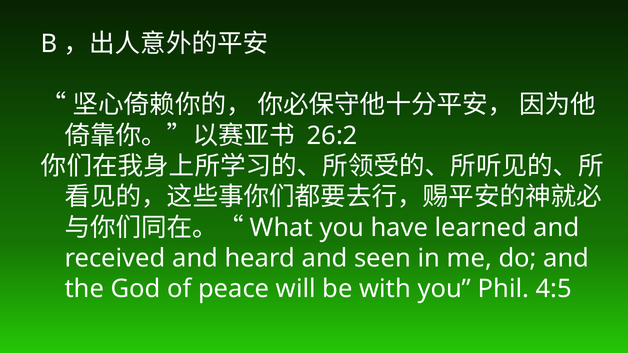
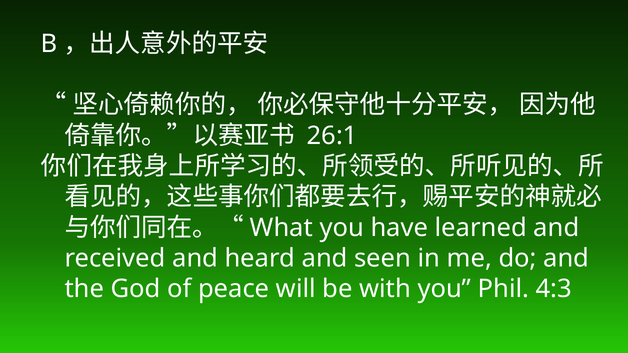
26:2: 26:2 -> 26:1
4:5: 4:5 -> 4:3
